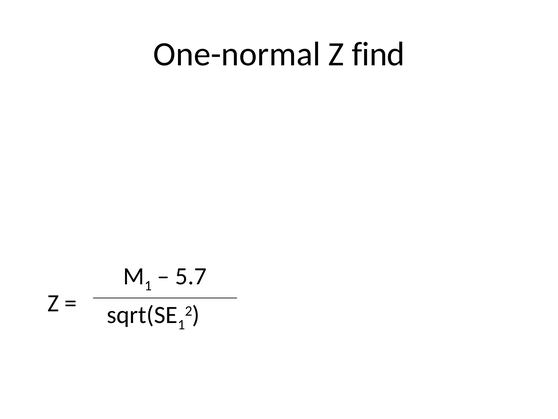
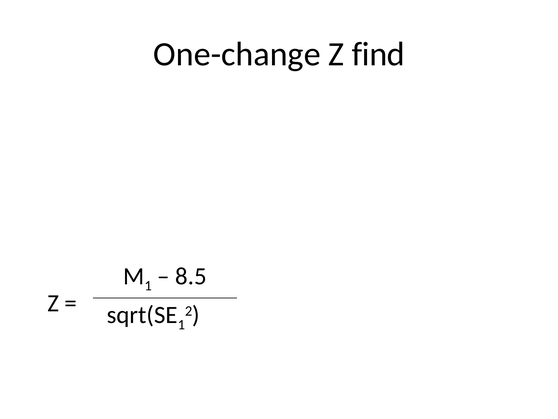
One-normal: One-normal -> One-change
5.7: 5.7 -> 8.5
